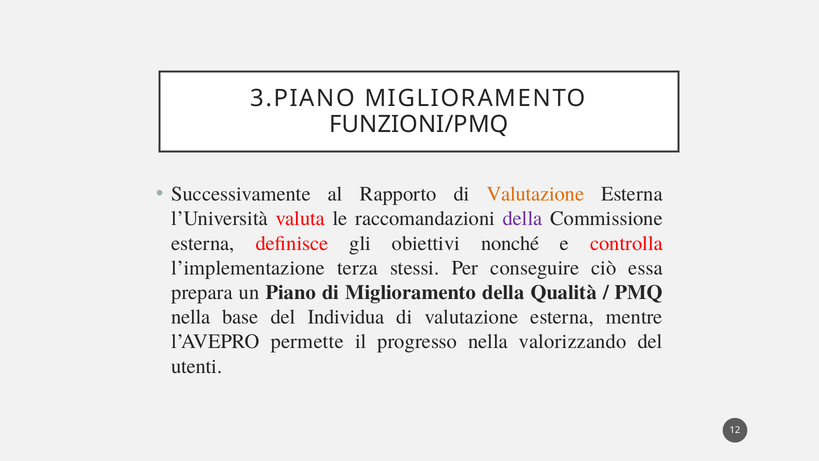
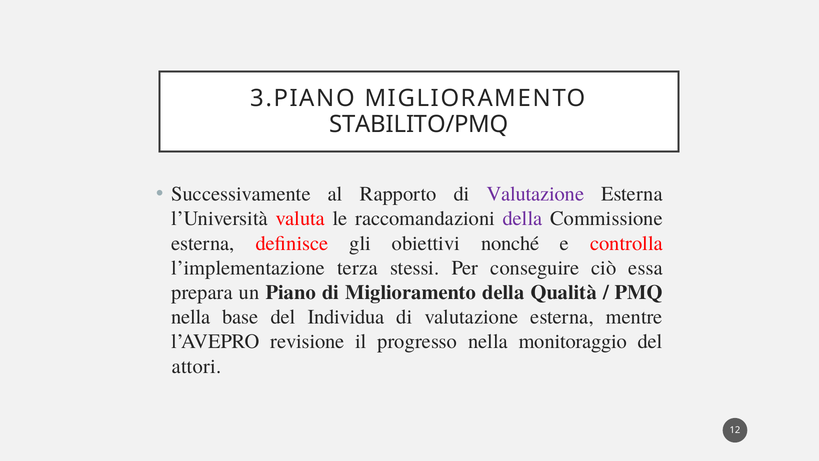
FUNZIONI/PMQ: FUNZIONI/PMQ -> STABILITO/PMQ
Valutazione at (535, 194) colour: orange -> purple
permette: permette -> revisione
valorizzando: valorizzando -> monitoraggio
utenti: utenti -> attori
